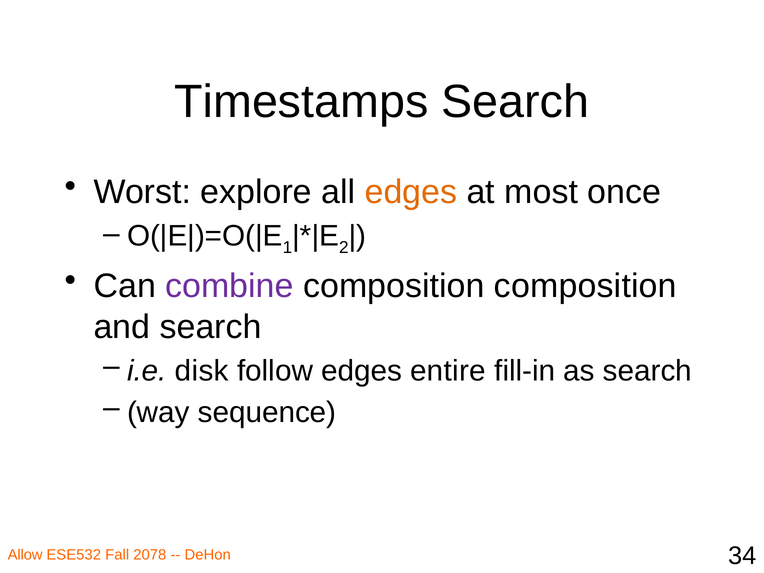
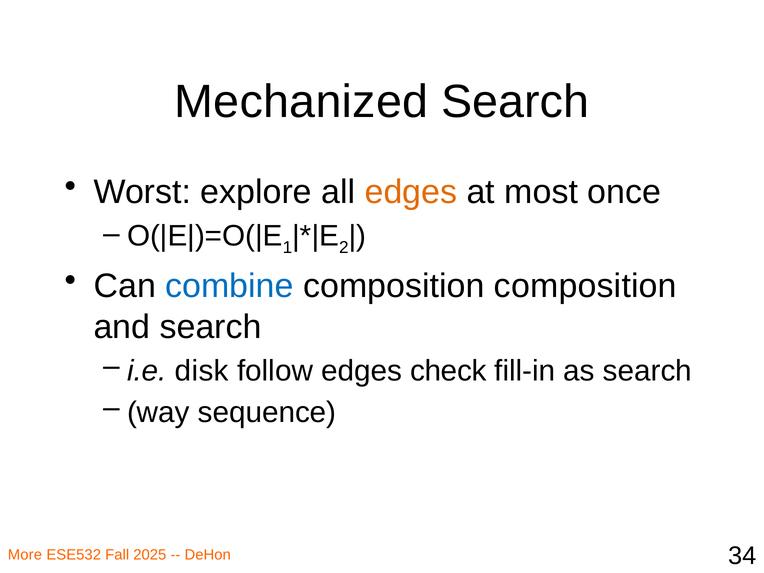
Timestamps: Timestamps -> Mechanized
combine colour: purple -> blue
entire: entire -> check
Allow: Allow -> More
2078: 2078 -> 2025
